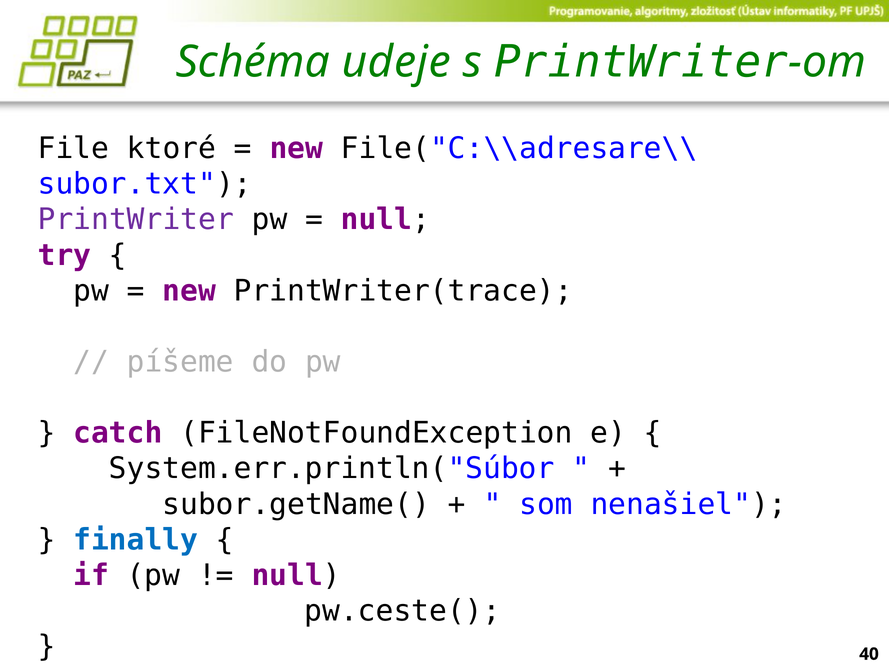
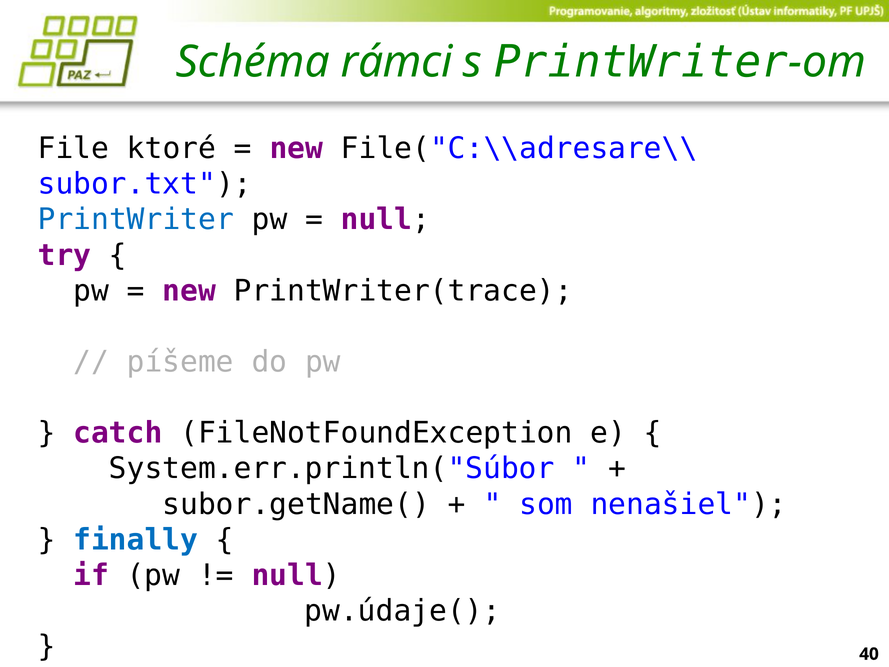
udeje: udeje -> rámci
PrintWriter at (136, 220) colour: purple -> blue
pw.ceste(: pw.ceste( -> pw.údaje(
